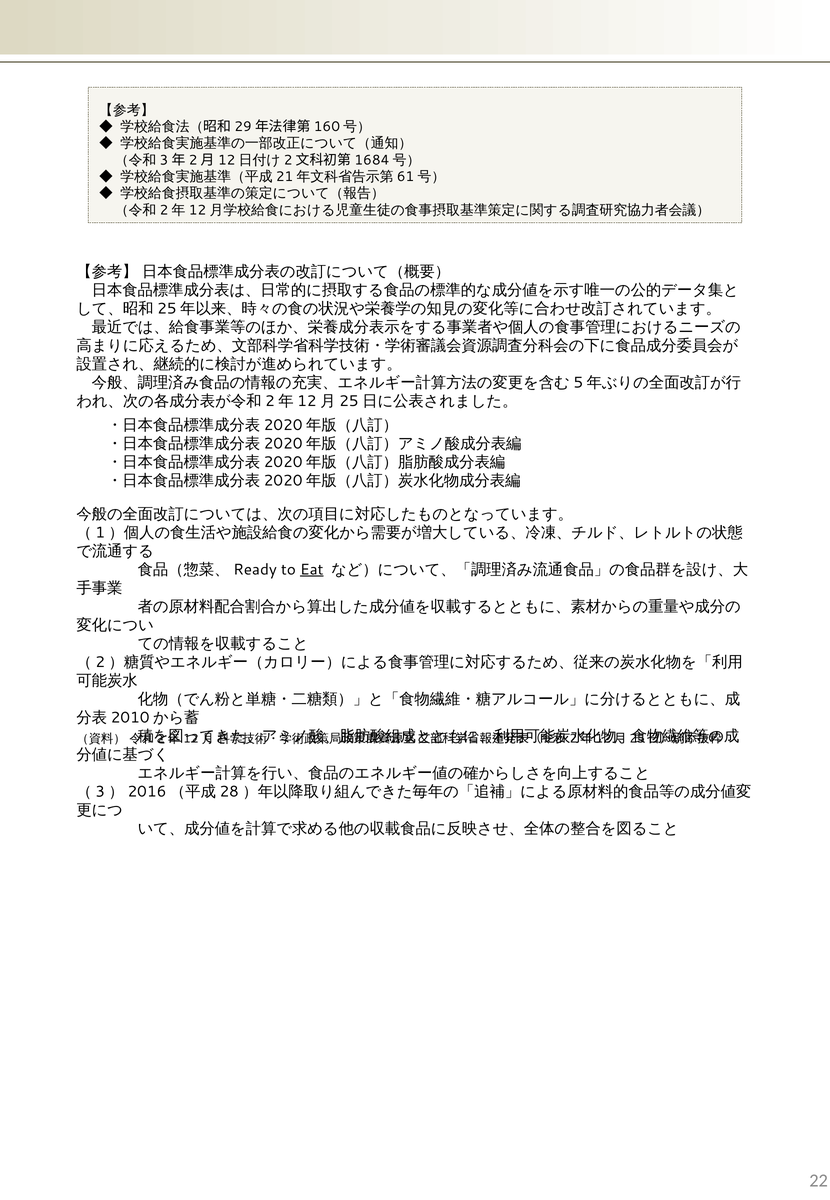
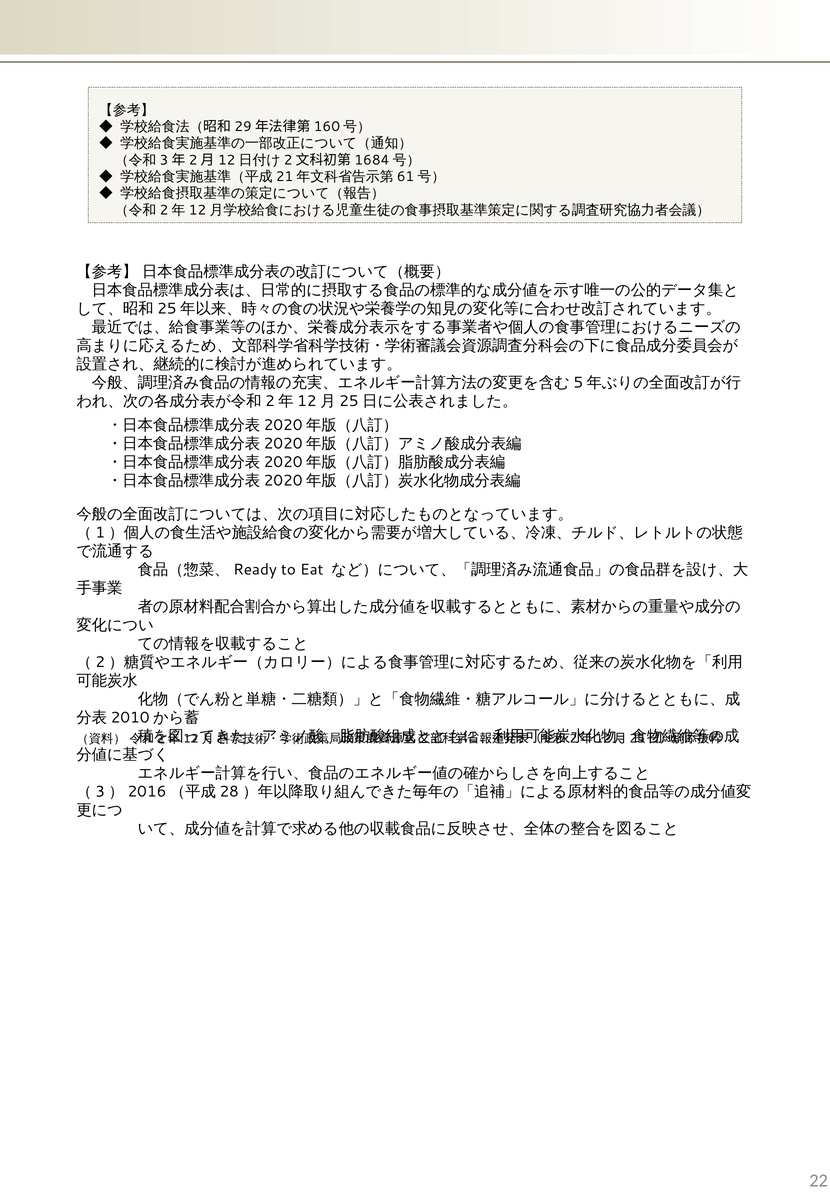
Eat underline: present -> none
